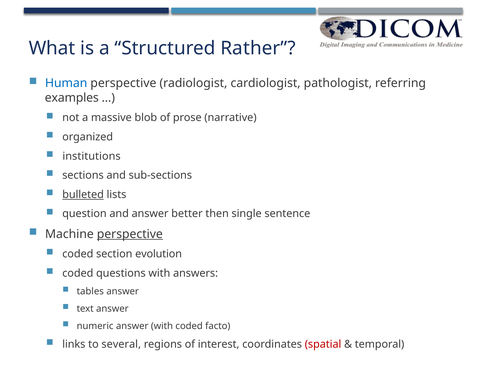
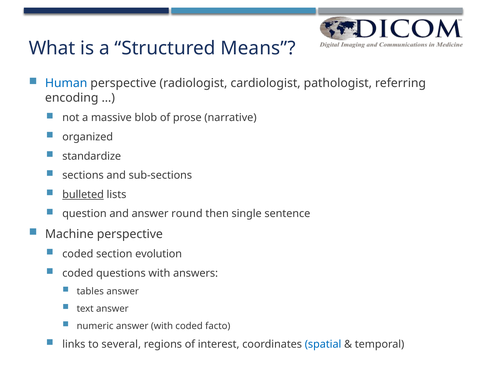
Rather: Rather -> Means
examples: examples -> encoding
institutions: institutions -> standardize
better: better -> round
perspective at (130, 234) underline: present -> none
spatial colour: red -> blue
